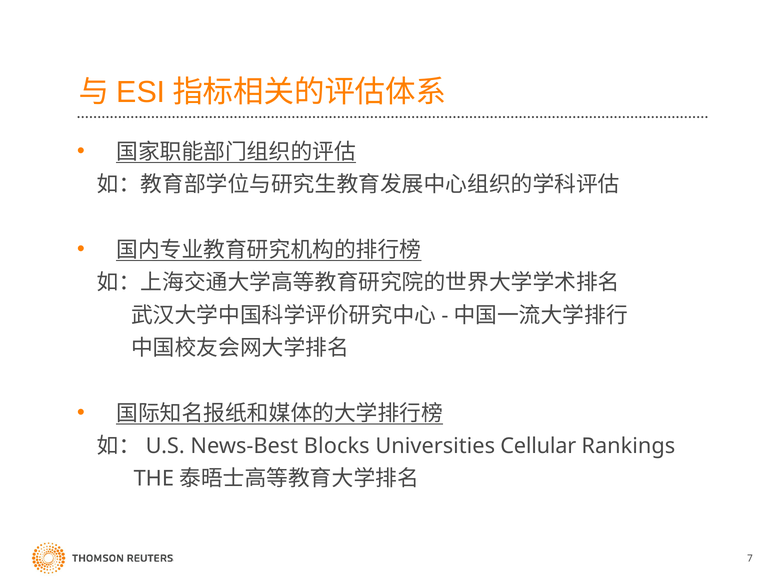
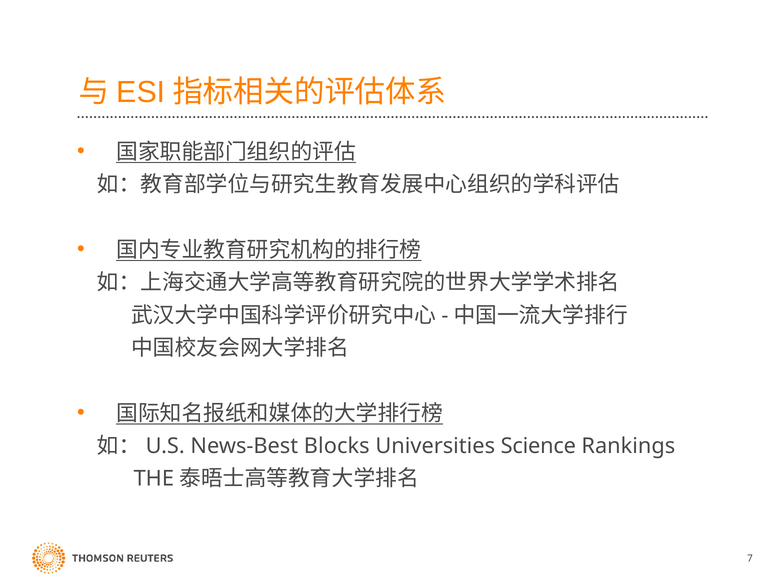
Cellular: Cellular -> Science
